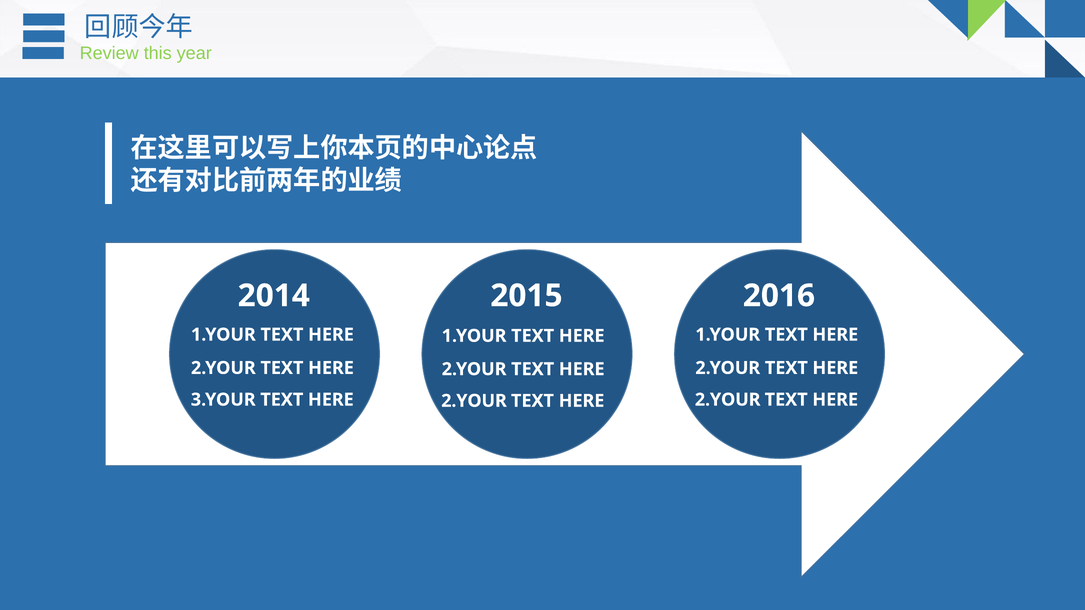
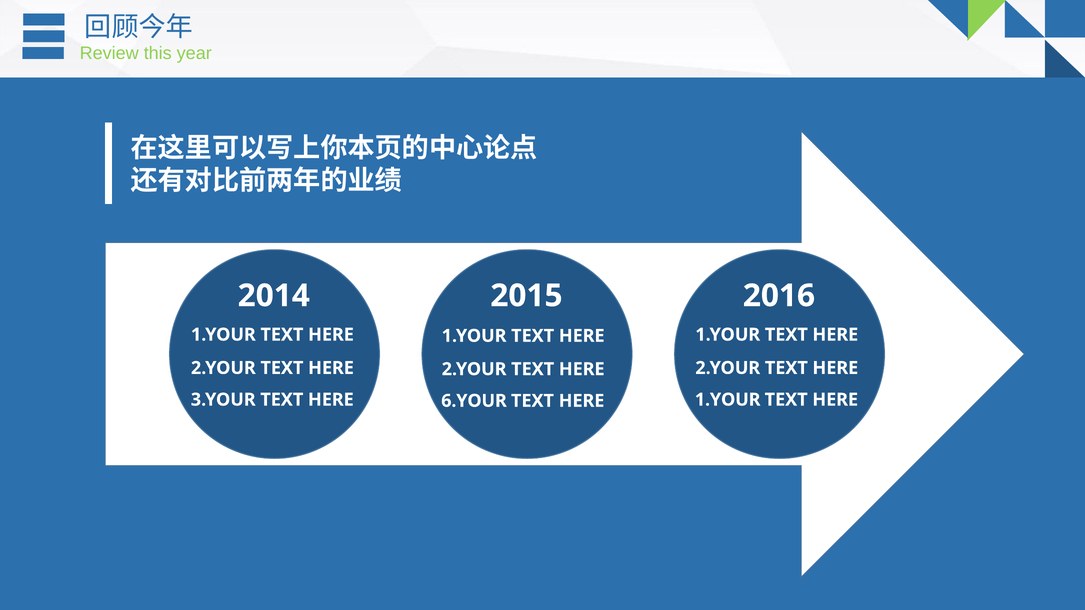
2.YOUR at (728, 400): 2.YOUR -> 1.YOUR
2.YOUR at (474, 401): 2.YOUR -> 6.YOUR
